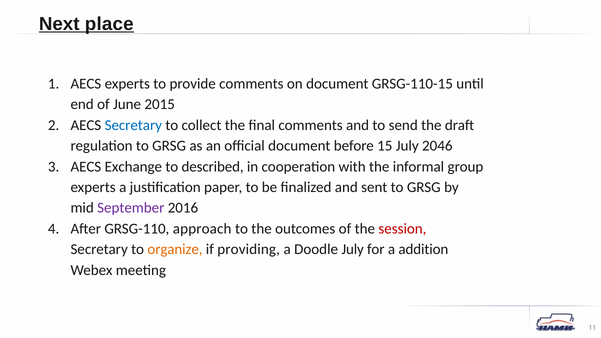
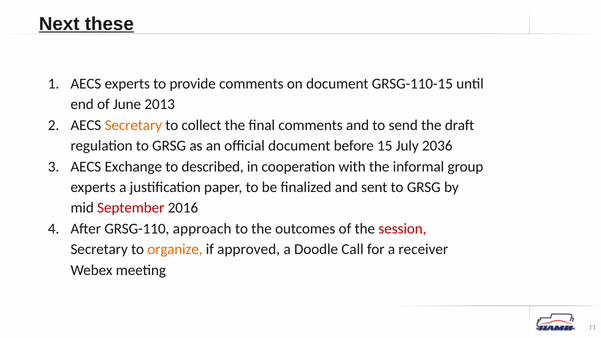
place: place -> these
2015: 2015 -> 2013
Secretary at (133, 125) colour: blue -> orange
2046: 2046 -> 2036
September colour: purple -> red
providing: providing -> approved
Doodle July: July -> Call
addition: addition -> receiver
